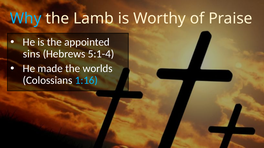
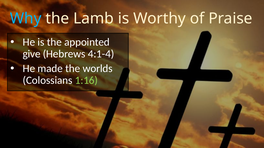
sins: sins -> give
5:1-4: 5:1-4 -> 4:1-4
1:16 colour: light blue -> light green
